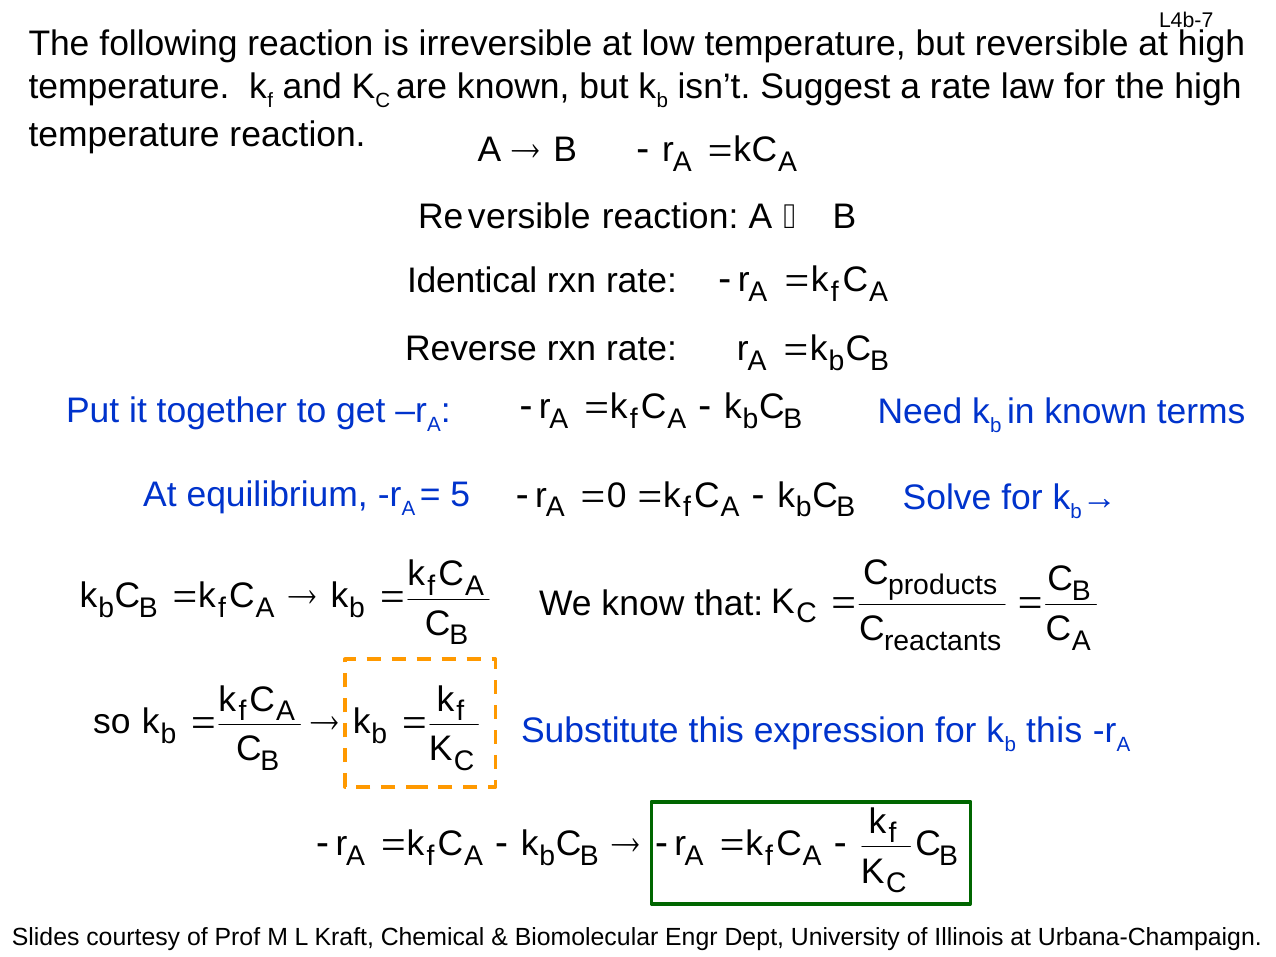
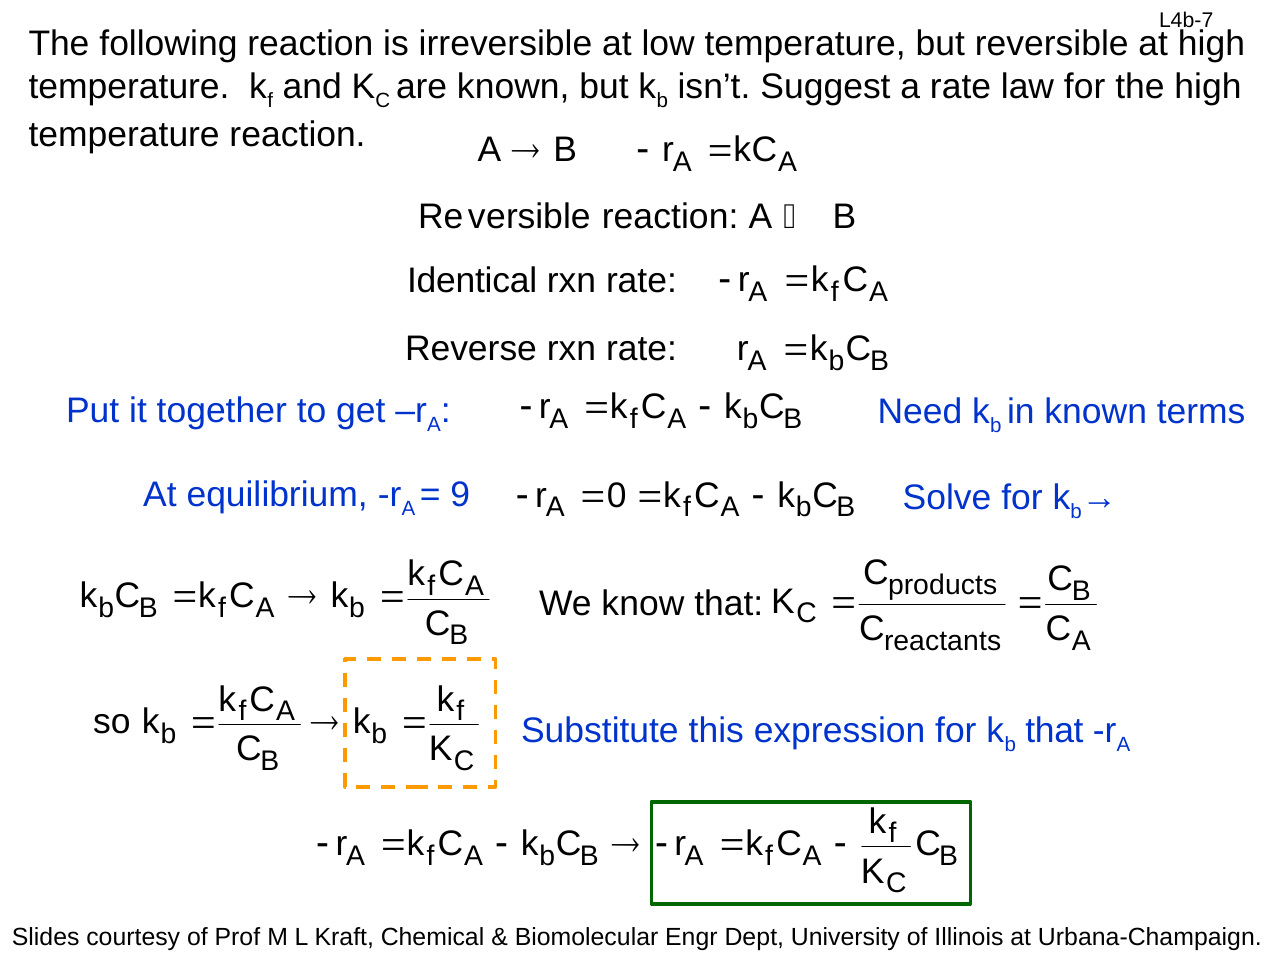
5: 5 -> 9
this at (1054, 731): this -> that
